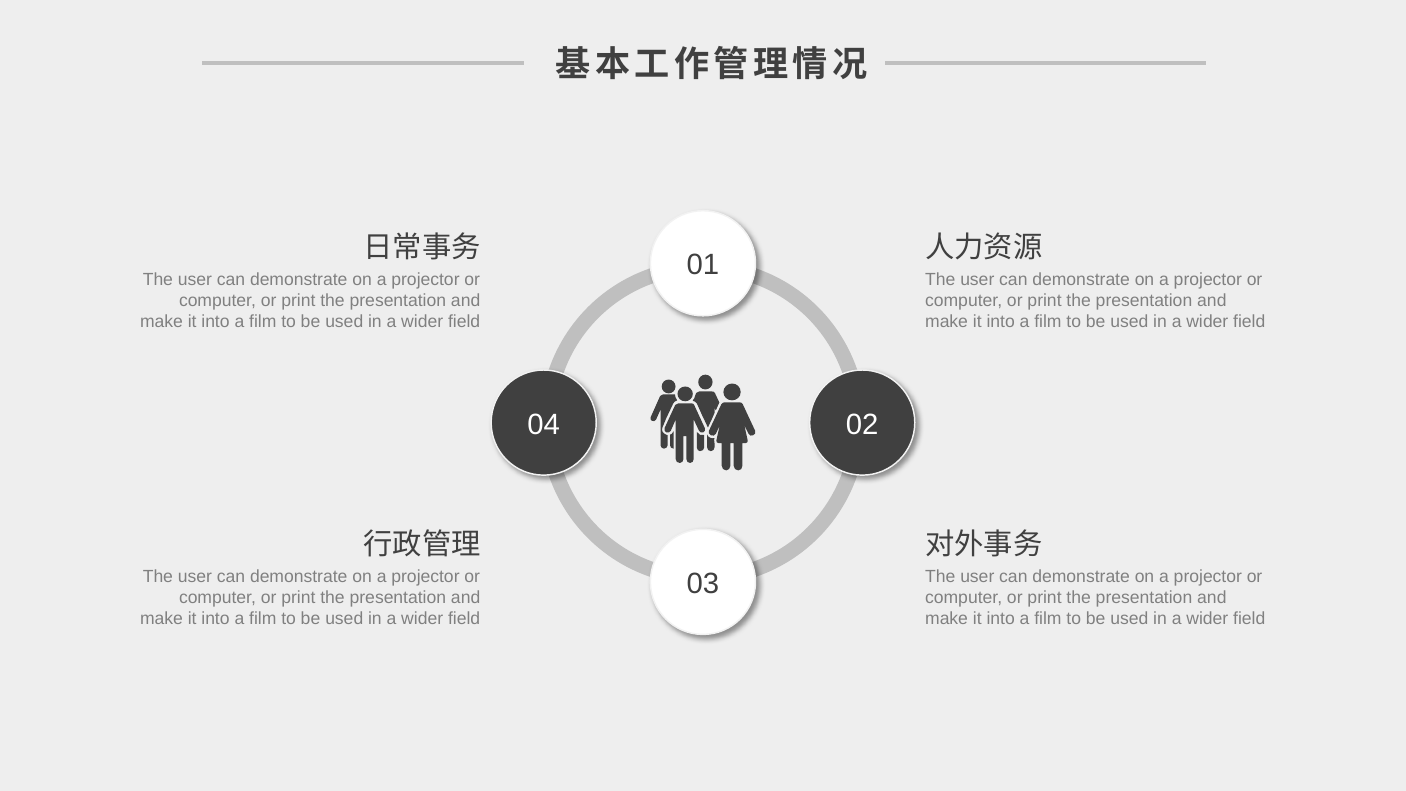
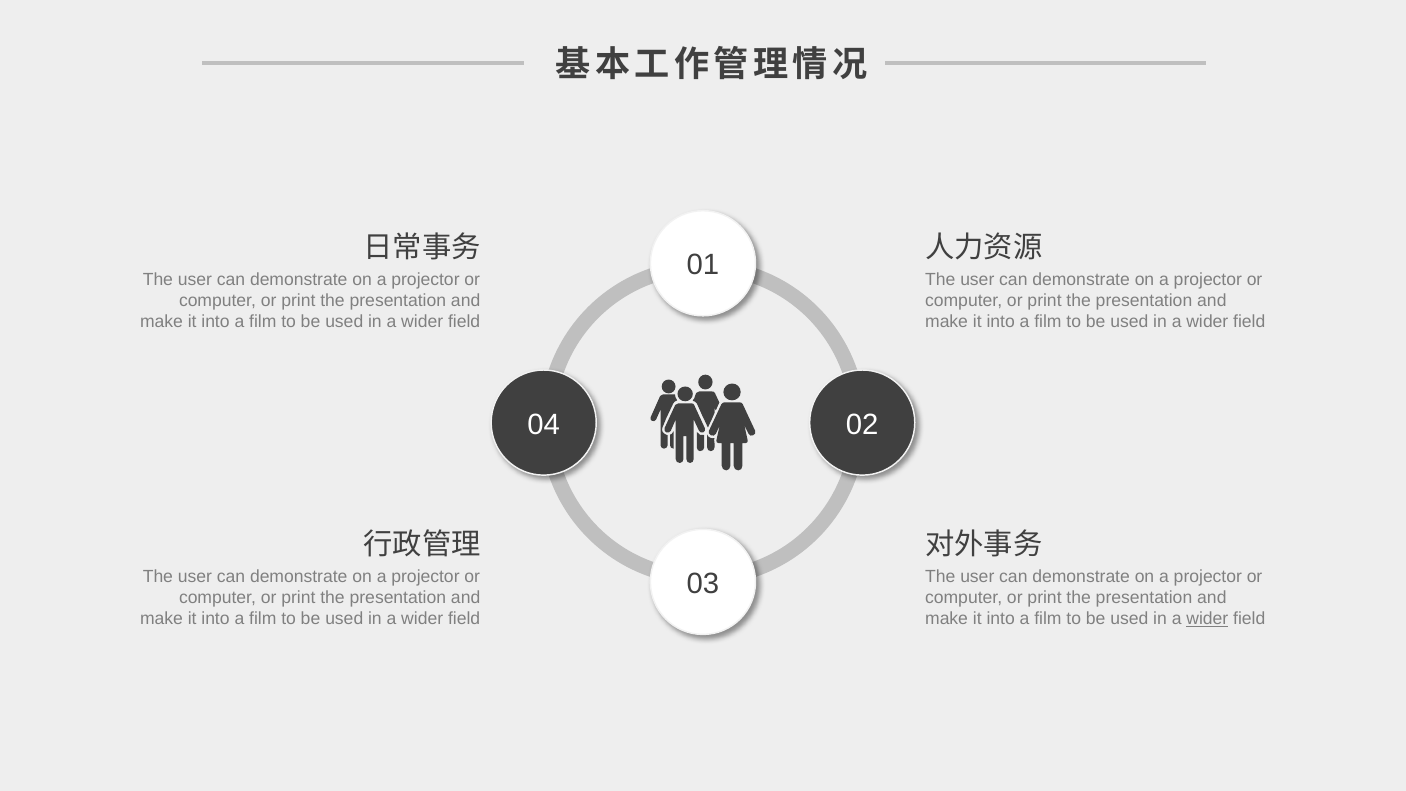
wider at (1207, 619) underline: none -> present
